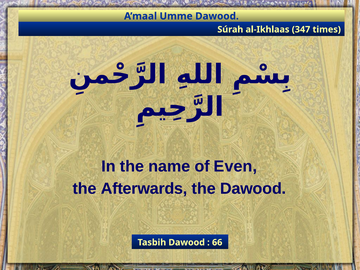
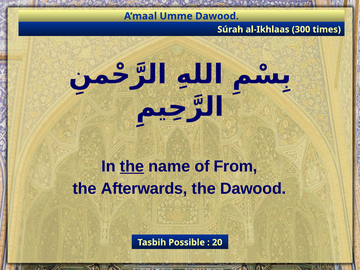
347: 347 -> 300
the at (132, 166) underline: none -> present
Even: Even -> From
Tasbih Dawood: Dawood -> Possible
66: 66 -> 20
